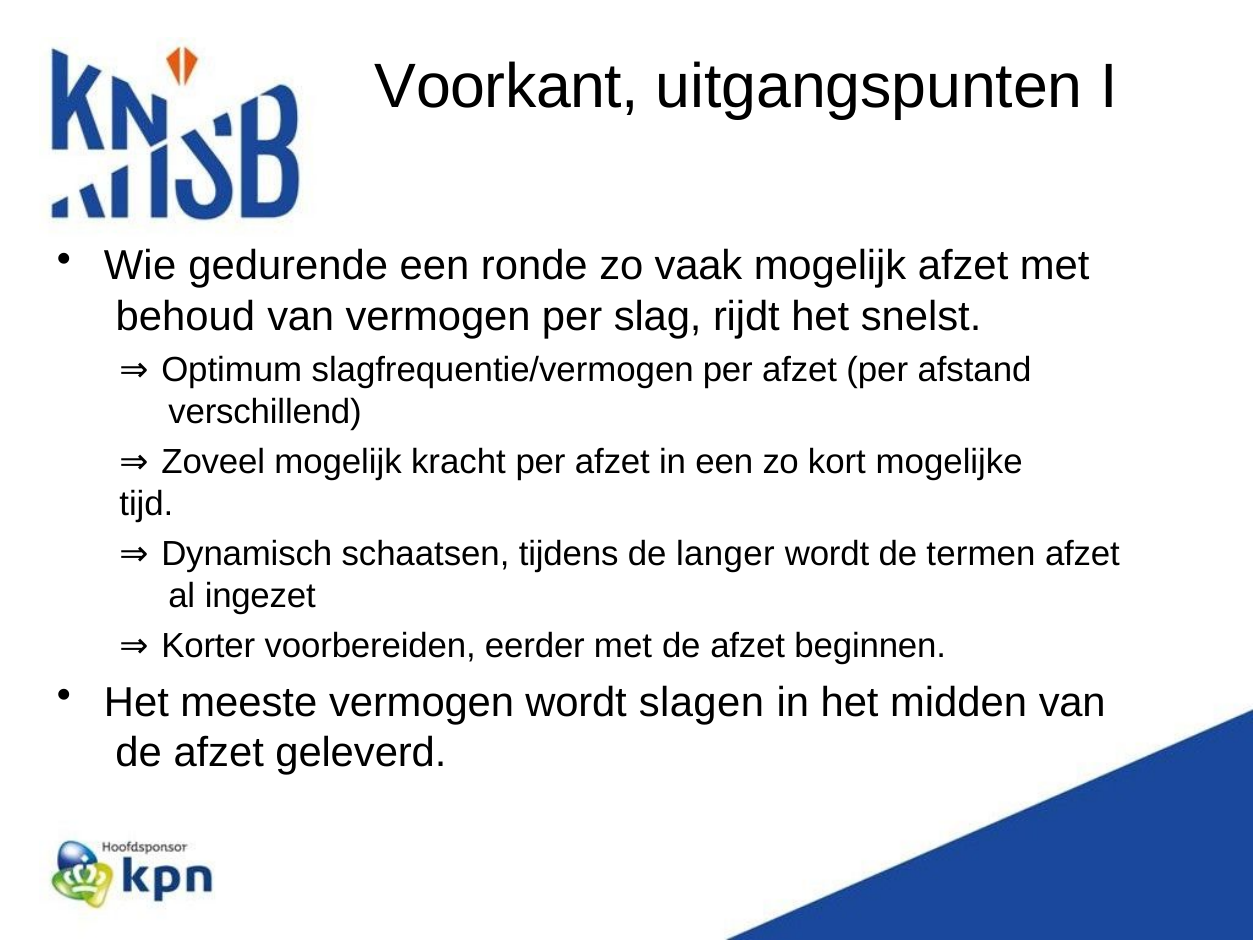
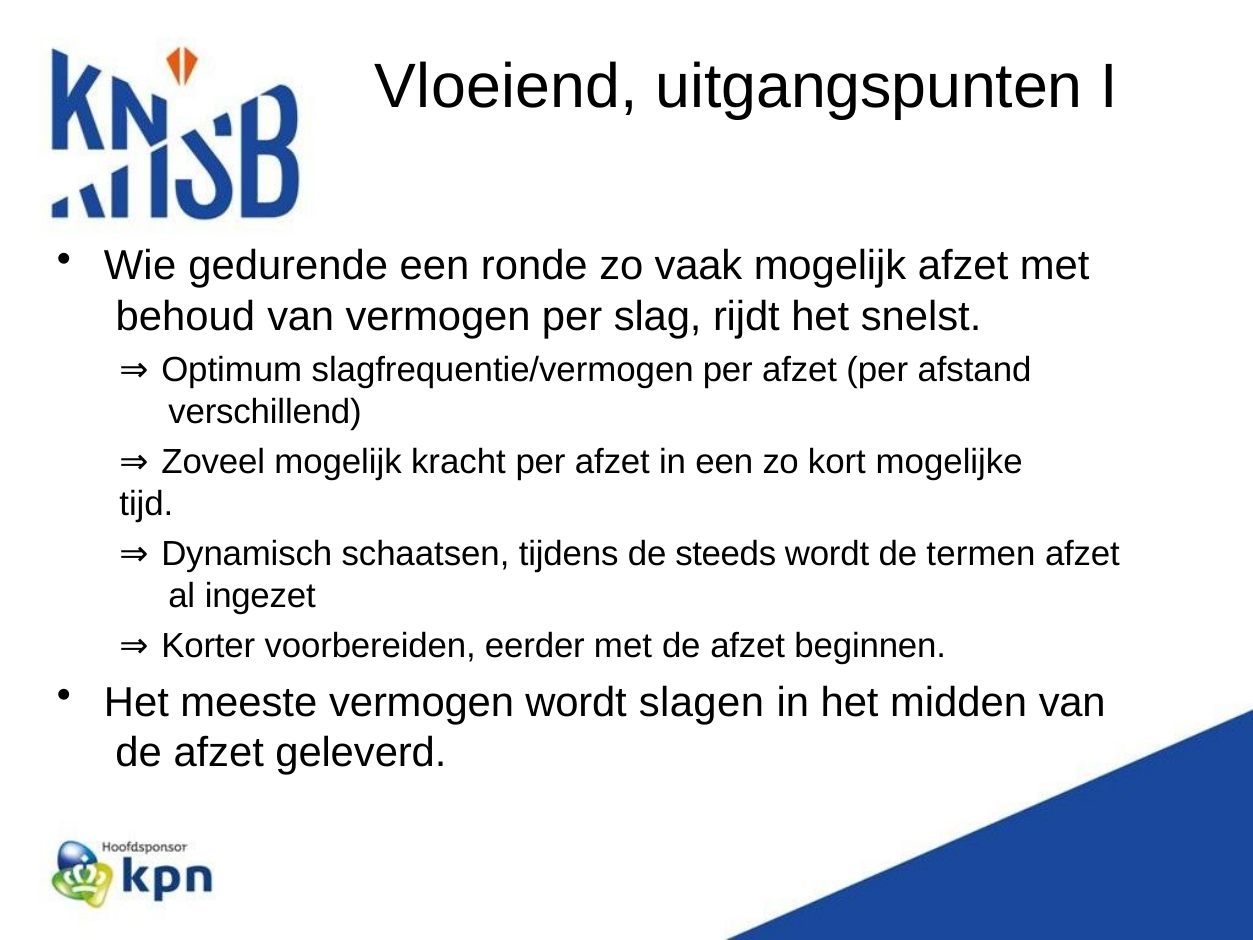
Voorkant: Voorkant -> Vloeiend
langer: langer -> steeds
